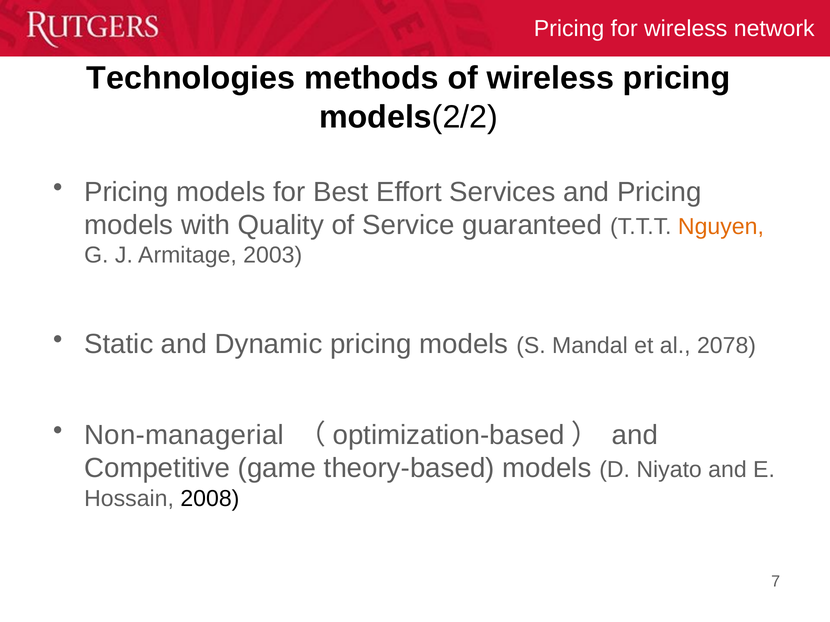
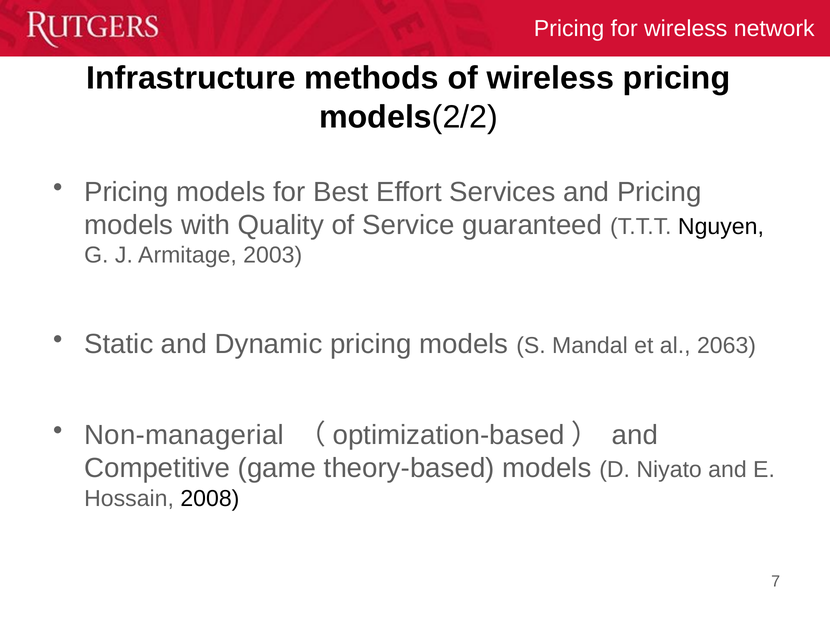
Technologies: Technologies -> Infrastructure
Nguyen colour: orange -> black
2078: 2078 -> 2063
